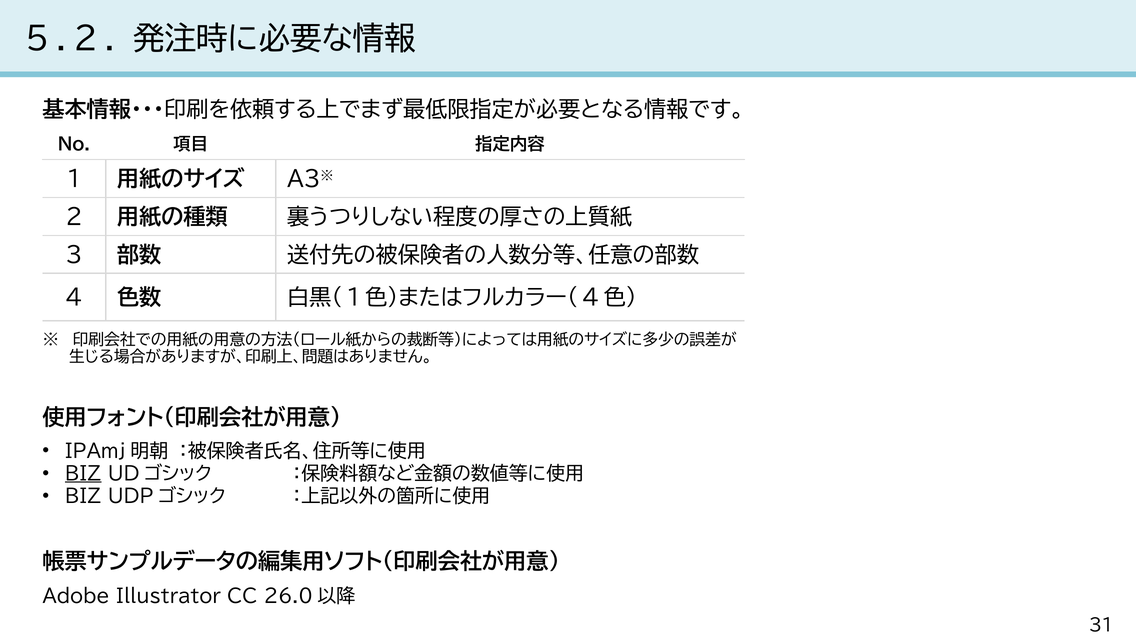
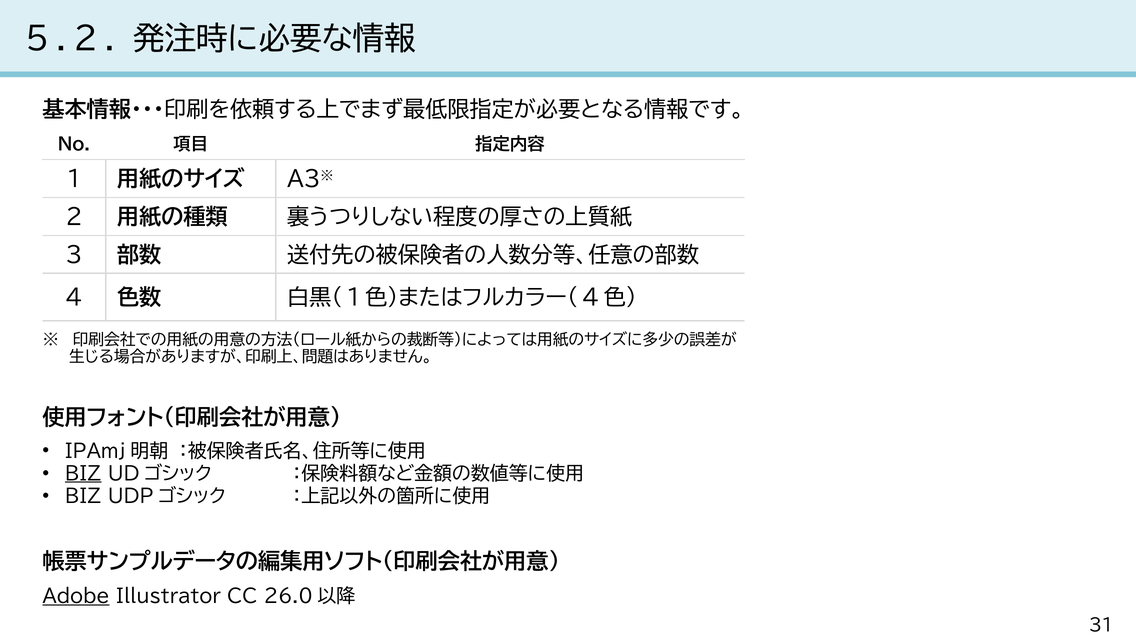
Adobe underline: none -> present
